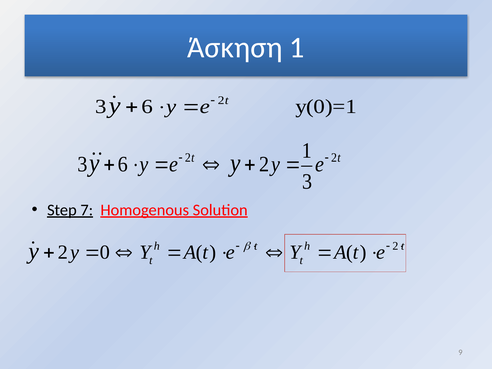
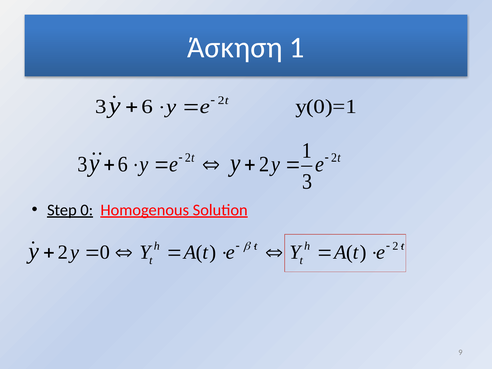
Step 7: 7 -> 0
